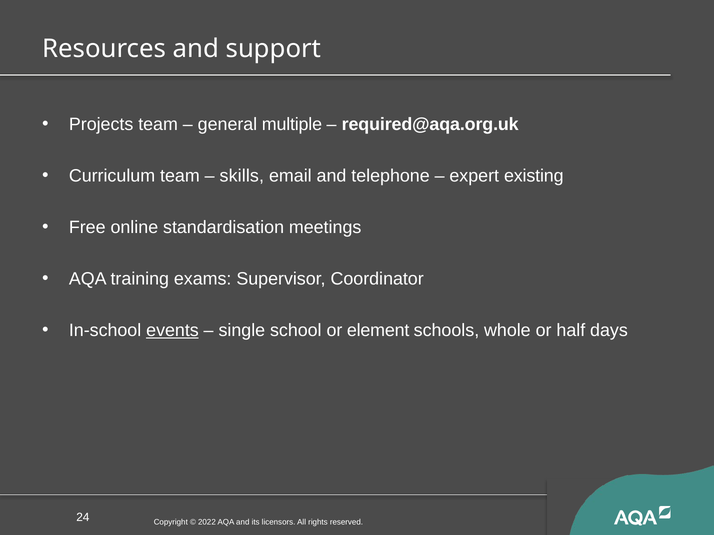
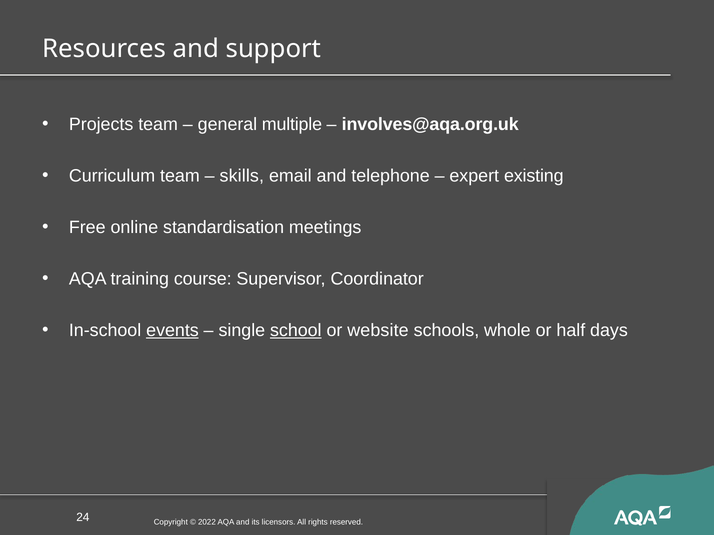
required@aqa.org.uk: required@aqa.org.uk -> involves@aqa.org.uk
exams: exams -> course
school underline: none -> present
element: element -> website
